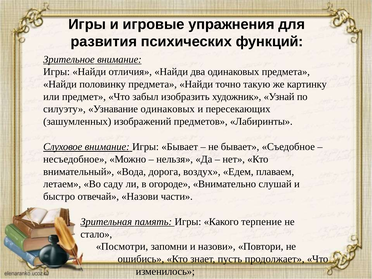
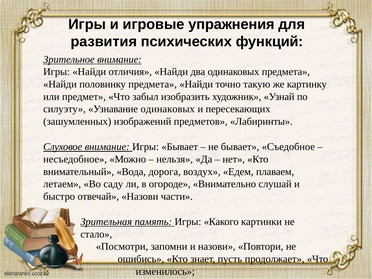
терпение: терпение -> картинки
